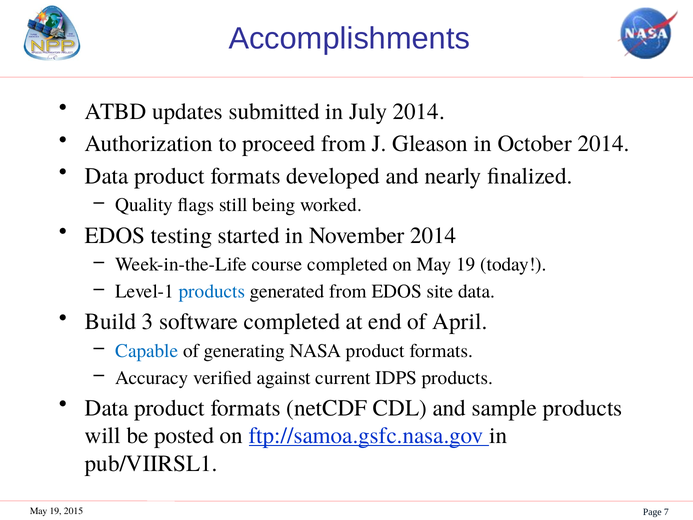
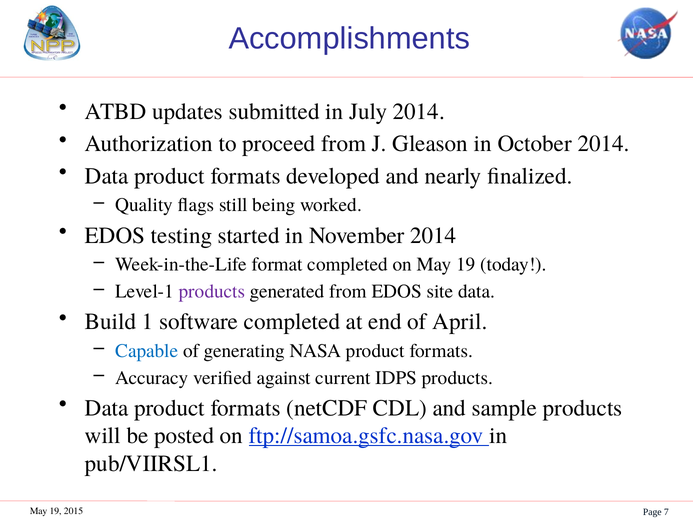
course: course -> format
products at (212, 291) colour: blue -> purple
3: 3 -> 1
